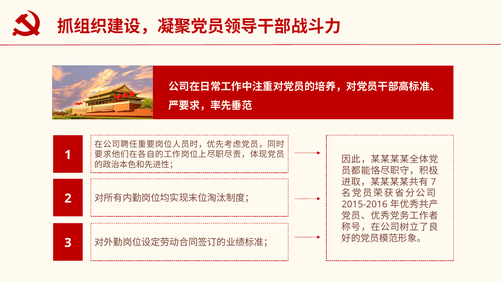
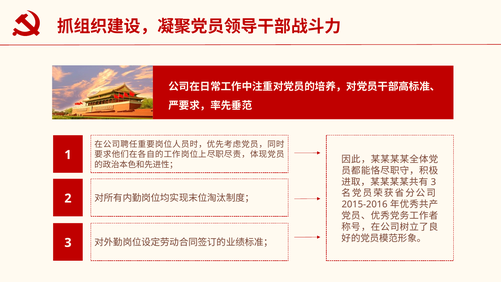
7 at (433, 182): 7 -> 3
